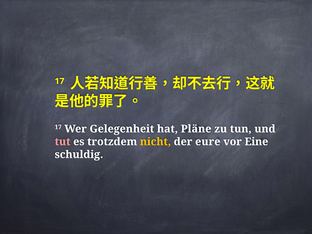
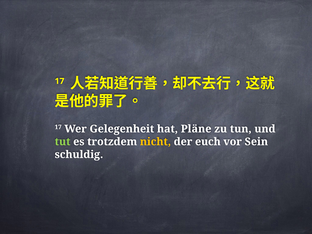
tut colour: pink -> light green
eure: eure -> euch
Eine: Eine -> Sein
